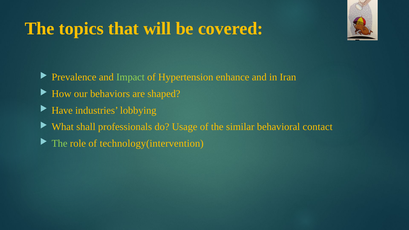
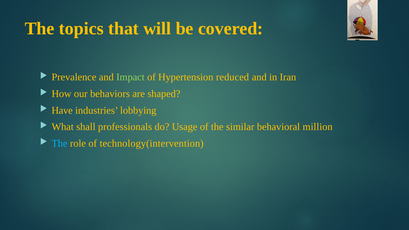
enhance: enhance -> reduced
contact: contact -> million
The at (60, 143) colour: light green -> light blue
